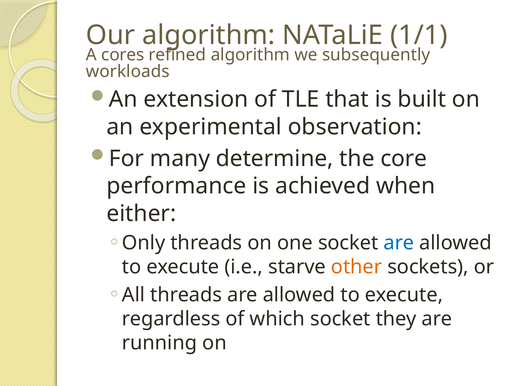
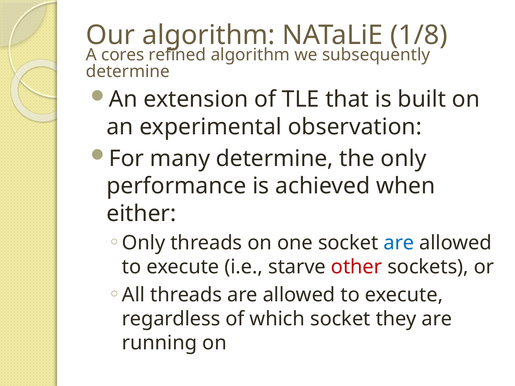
1/1: 1/1 -> 1/8
workloads at (128, 72): workloads -> determine
the core: core -> only
other colour: orange -> red
